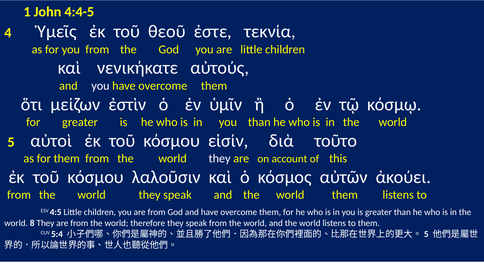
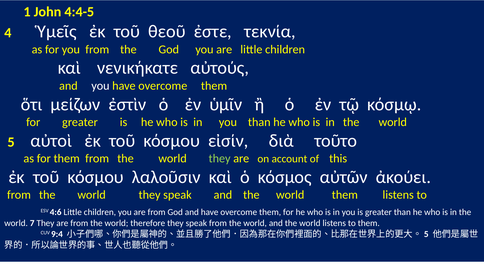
they at (220, 159) colour: white -> light green
4:5: 4:5 -> 4:6
8: 8 -> 7
5:4: 5:4 -> 9:4
